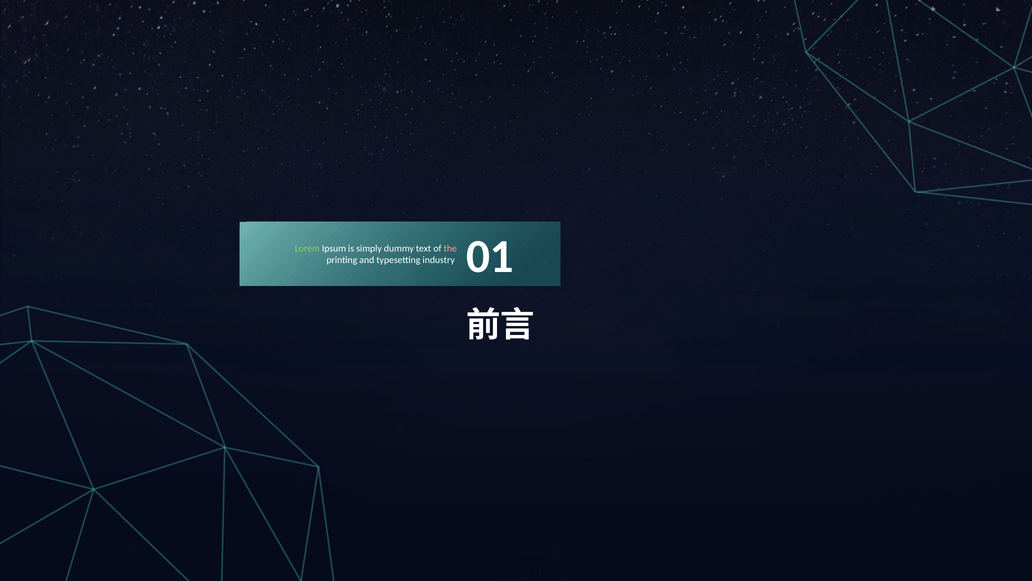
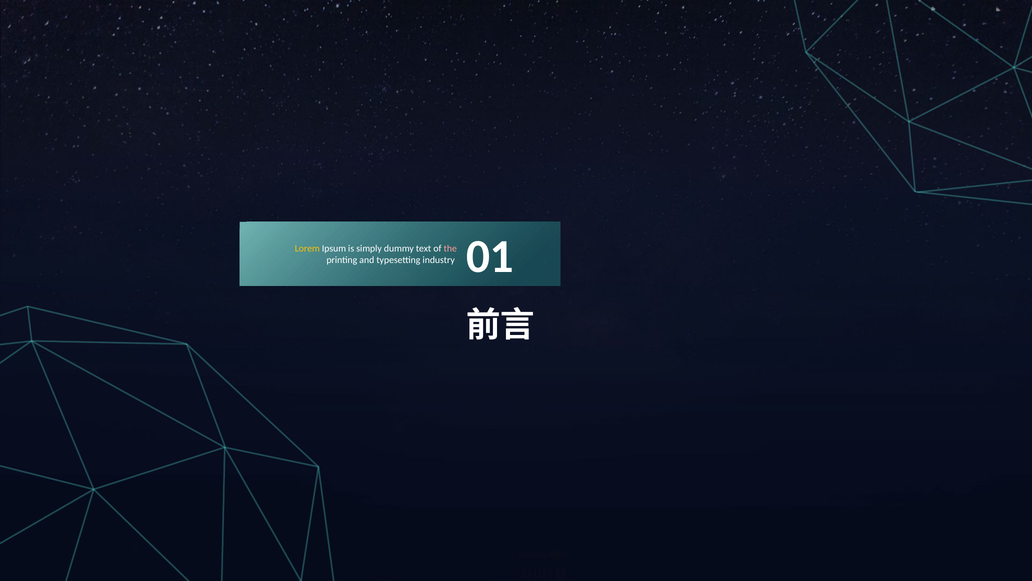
Lorem colour: light green -> yellow
